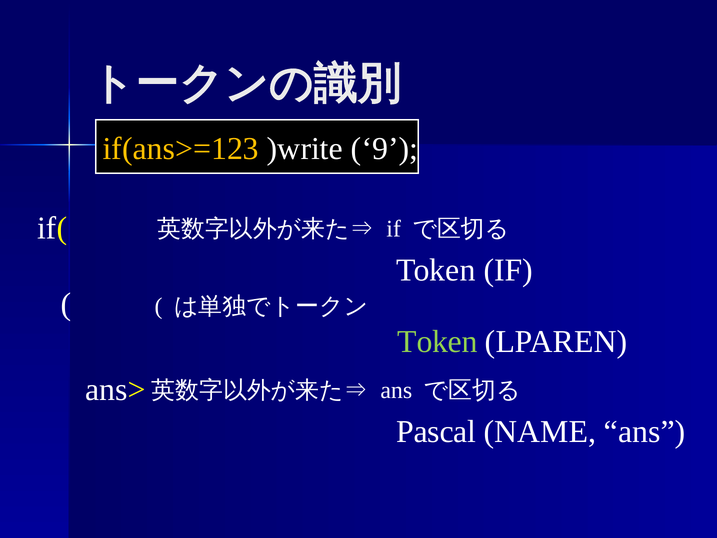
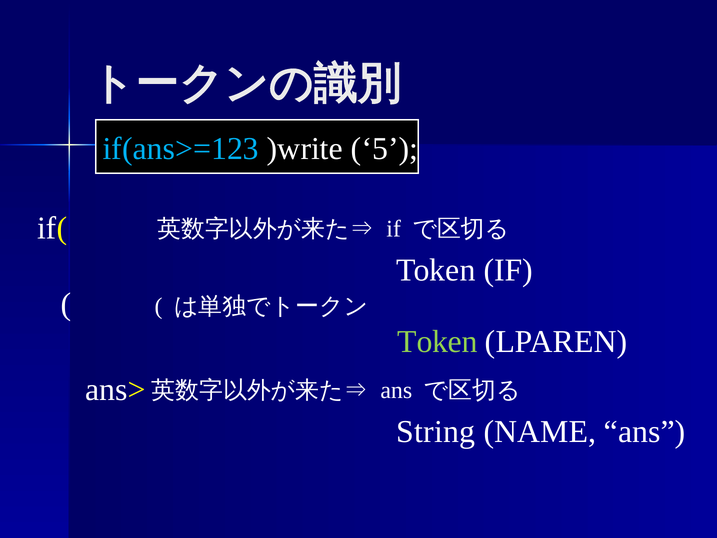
if(ans>=123 colour: yellow -> light blue
9: 9 -> 5
Pascal: Pascal -> String
